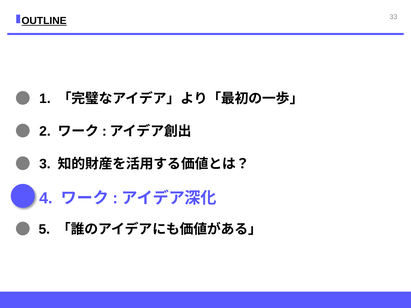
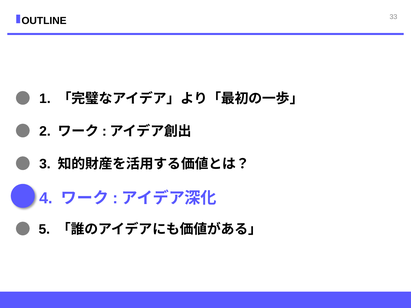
OUTLINE underline: present -> none
